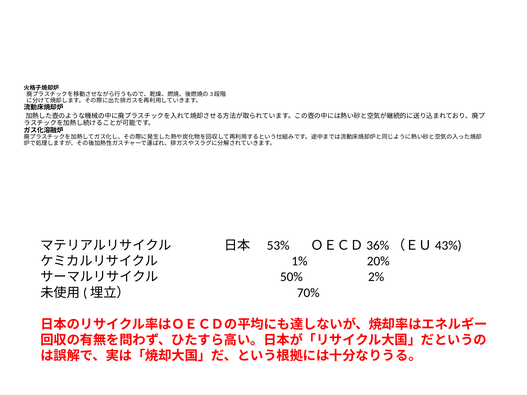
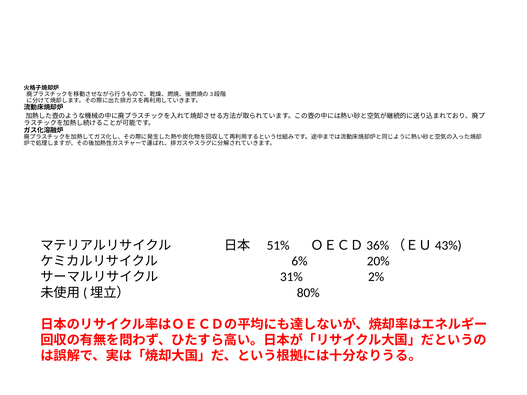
53%: 53% -> 51%
1%: 1% -> 6%
50%: 50% -> 31%
70%: 70% -> 80%
